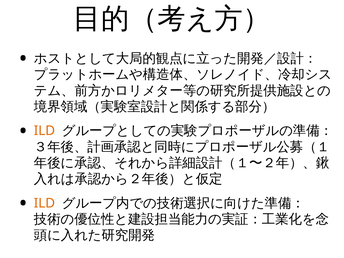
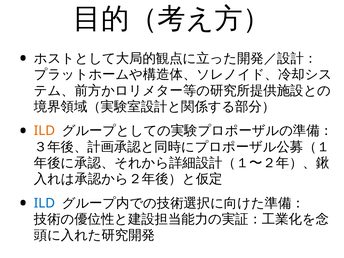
ILD at (45, 203) colour: orange -> blue
